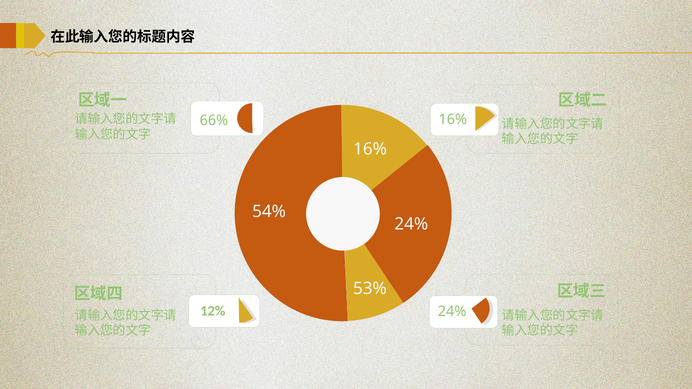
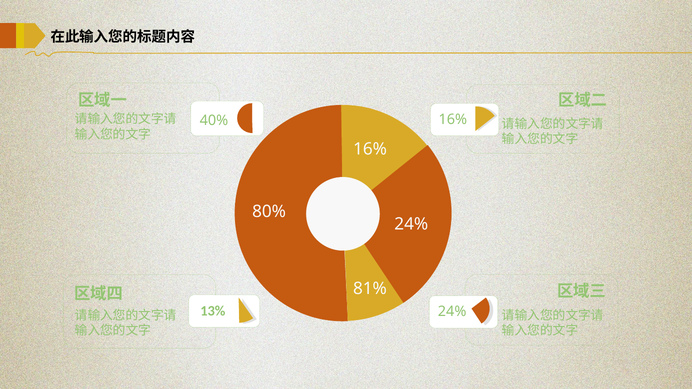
66%: 66% -> 40%
54%: 54% -> 80%
53%: 53% -> 81%
12%: 12% -> 13%
